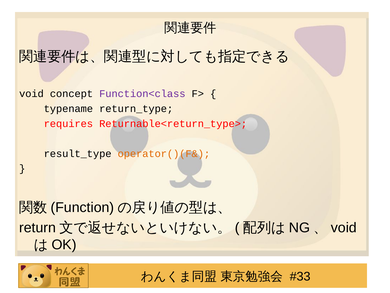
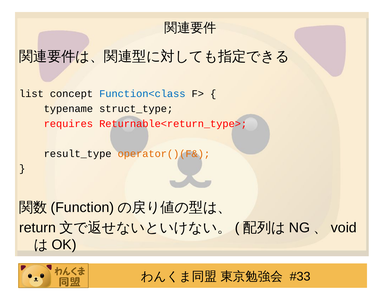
void at (31, 94): void -> list
Function<class colour: purple -> blue
return_type: return_type -> struct_type
